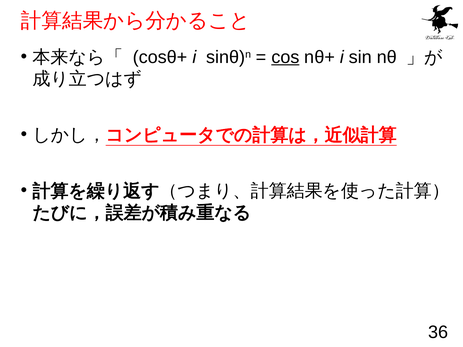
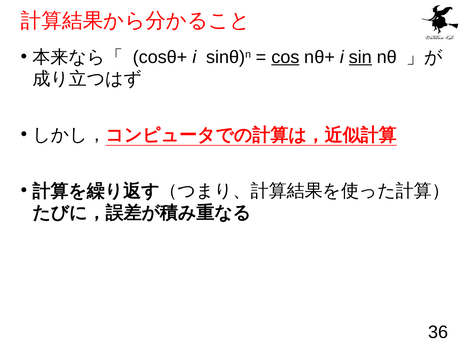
sin underline: none -> present
